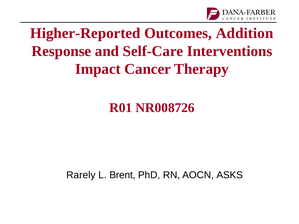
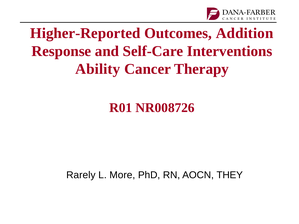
Impact: Impact -> Ability
Brent: Brent -> More
ASKS: ASKS -> THEY
